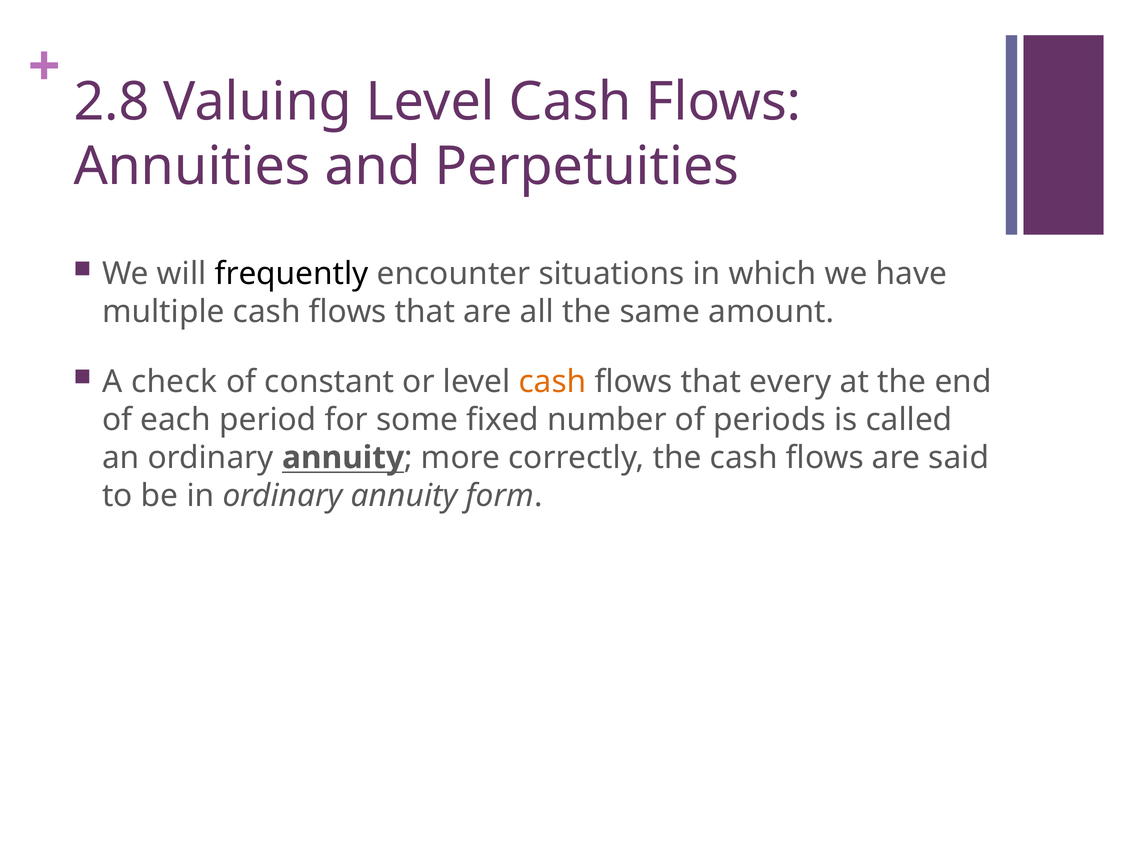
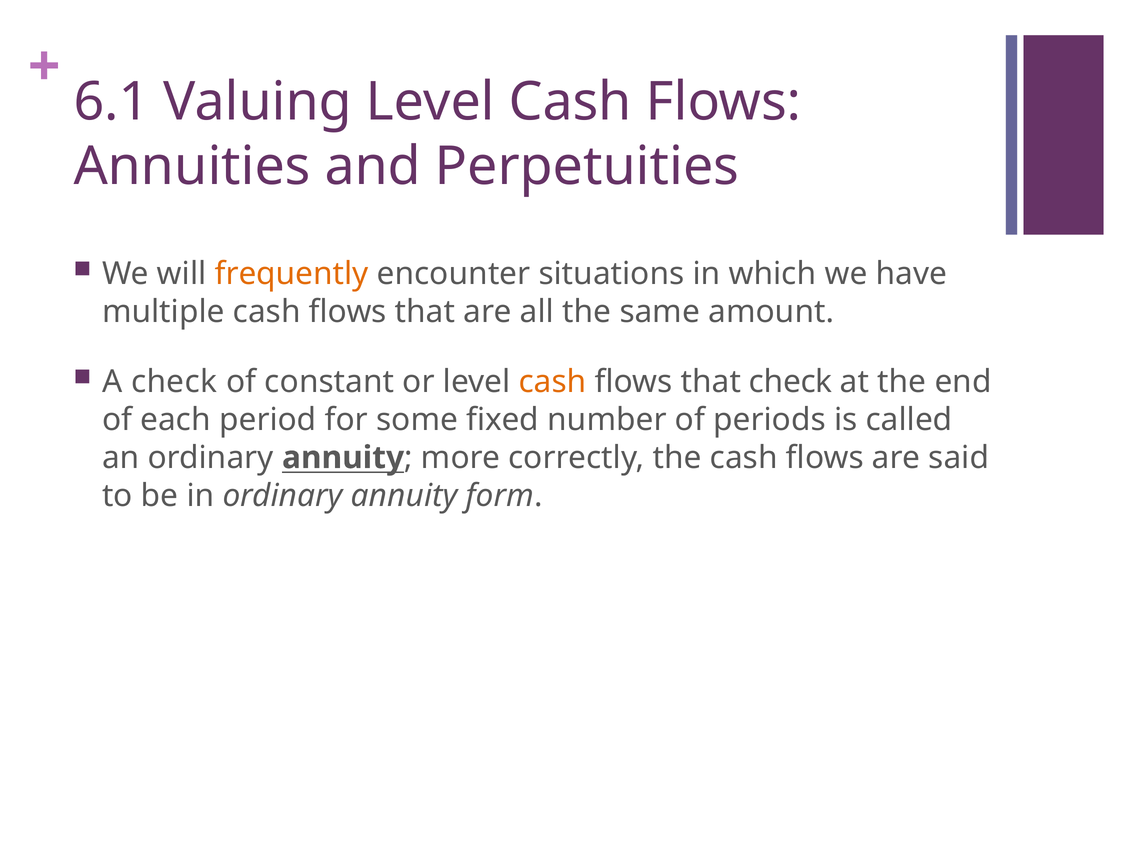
2.8: 2.8 -> 6.1
frequently colour: black -> orange
that every: every -> check
